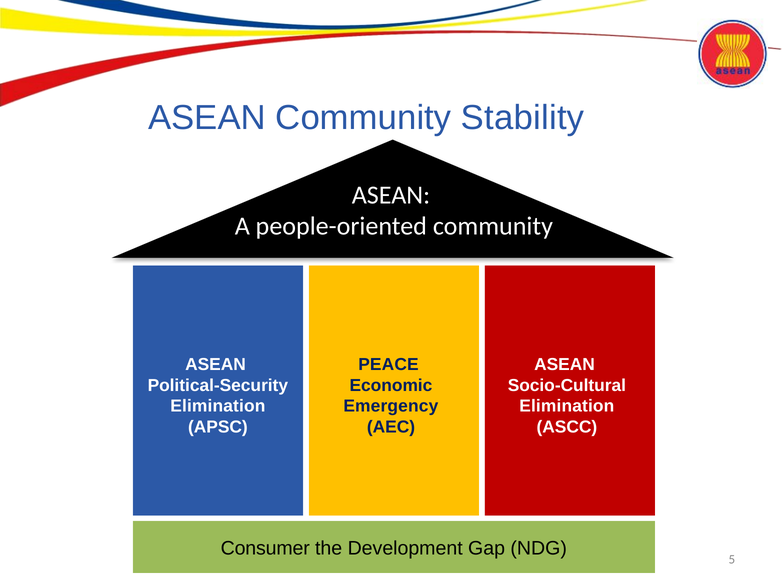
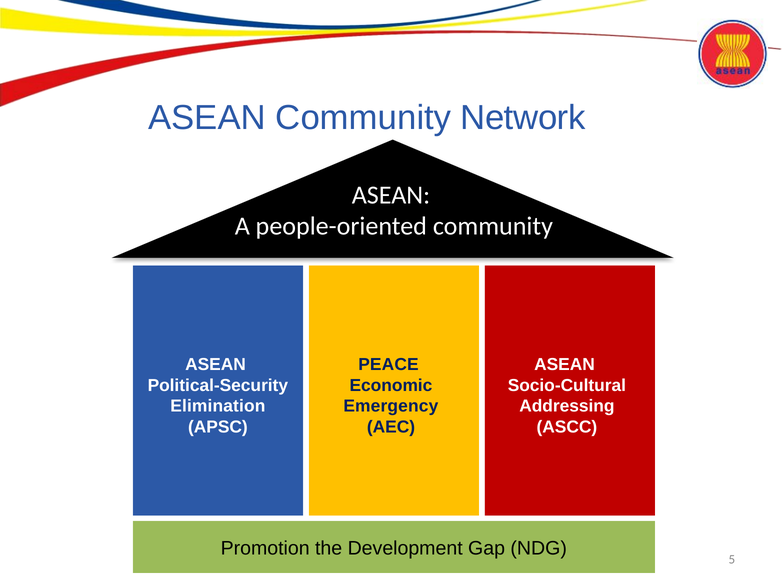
Stability: Stability -> Network
Elimination at (567, 407): Elimination -> Addressing
Consumer: Consumer -> Promotion
